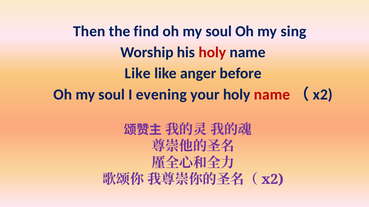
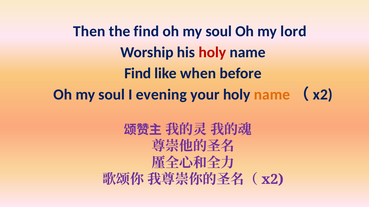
sing: sing -> lord
Like at (138, 74): Like -> Find
anger: anger -> when
name at (272, 95) colour: red -> orange
